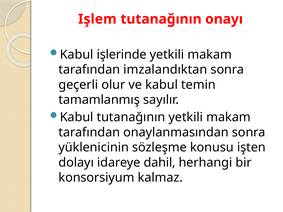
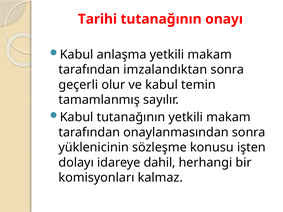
Işlem: Işlem -> Tarihi
işlerinde: işlerinde -> anlaşma
konsorsiyum: konsorsiyum -> komisyonları
